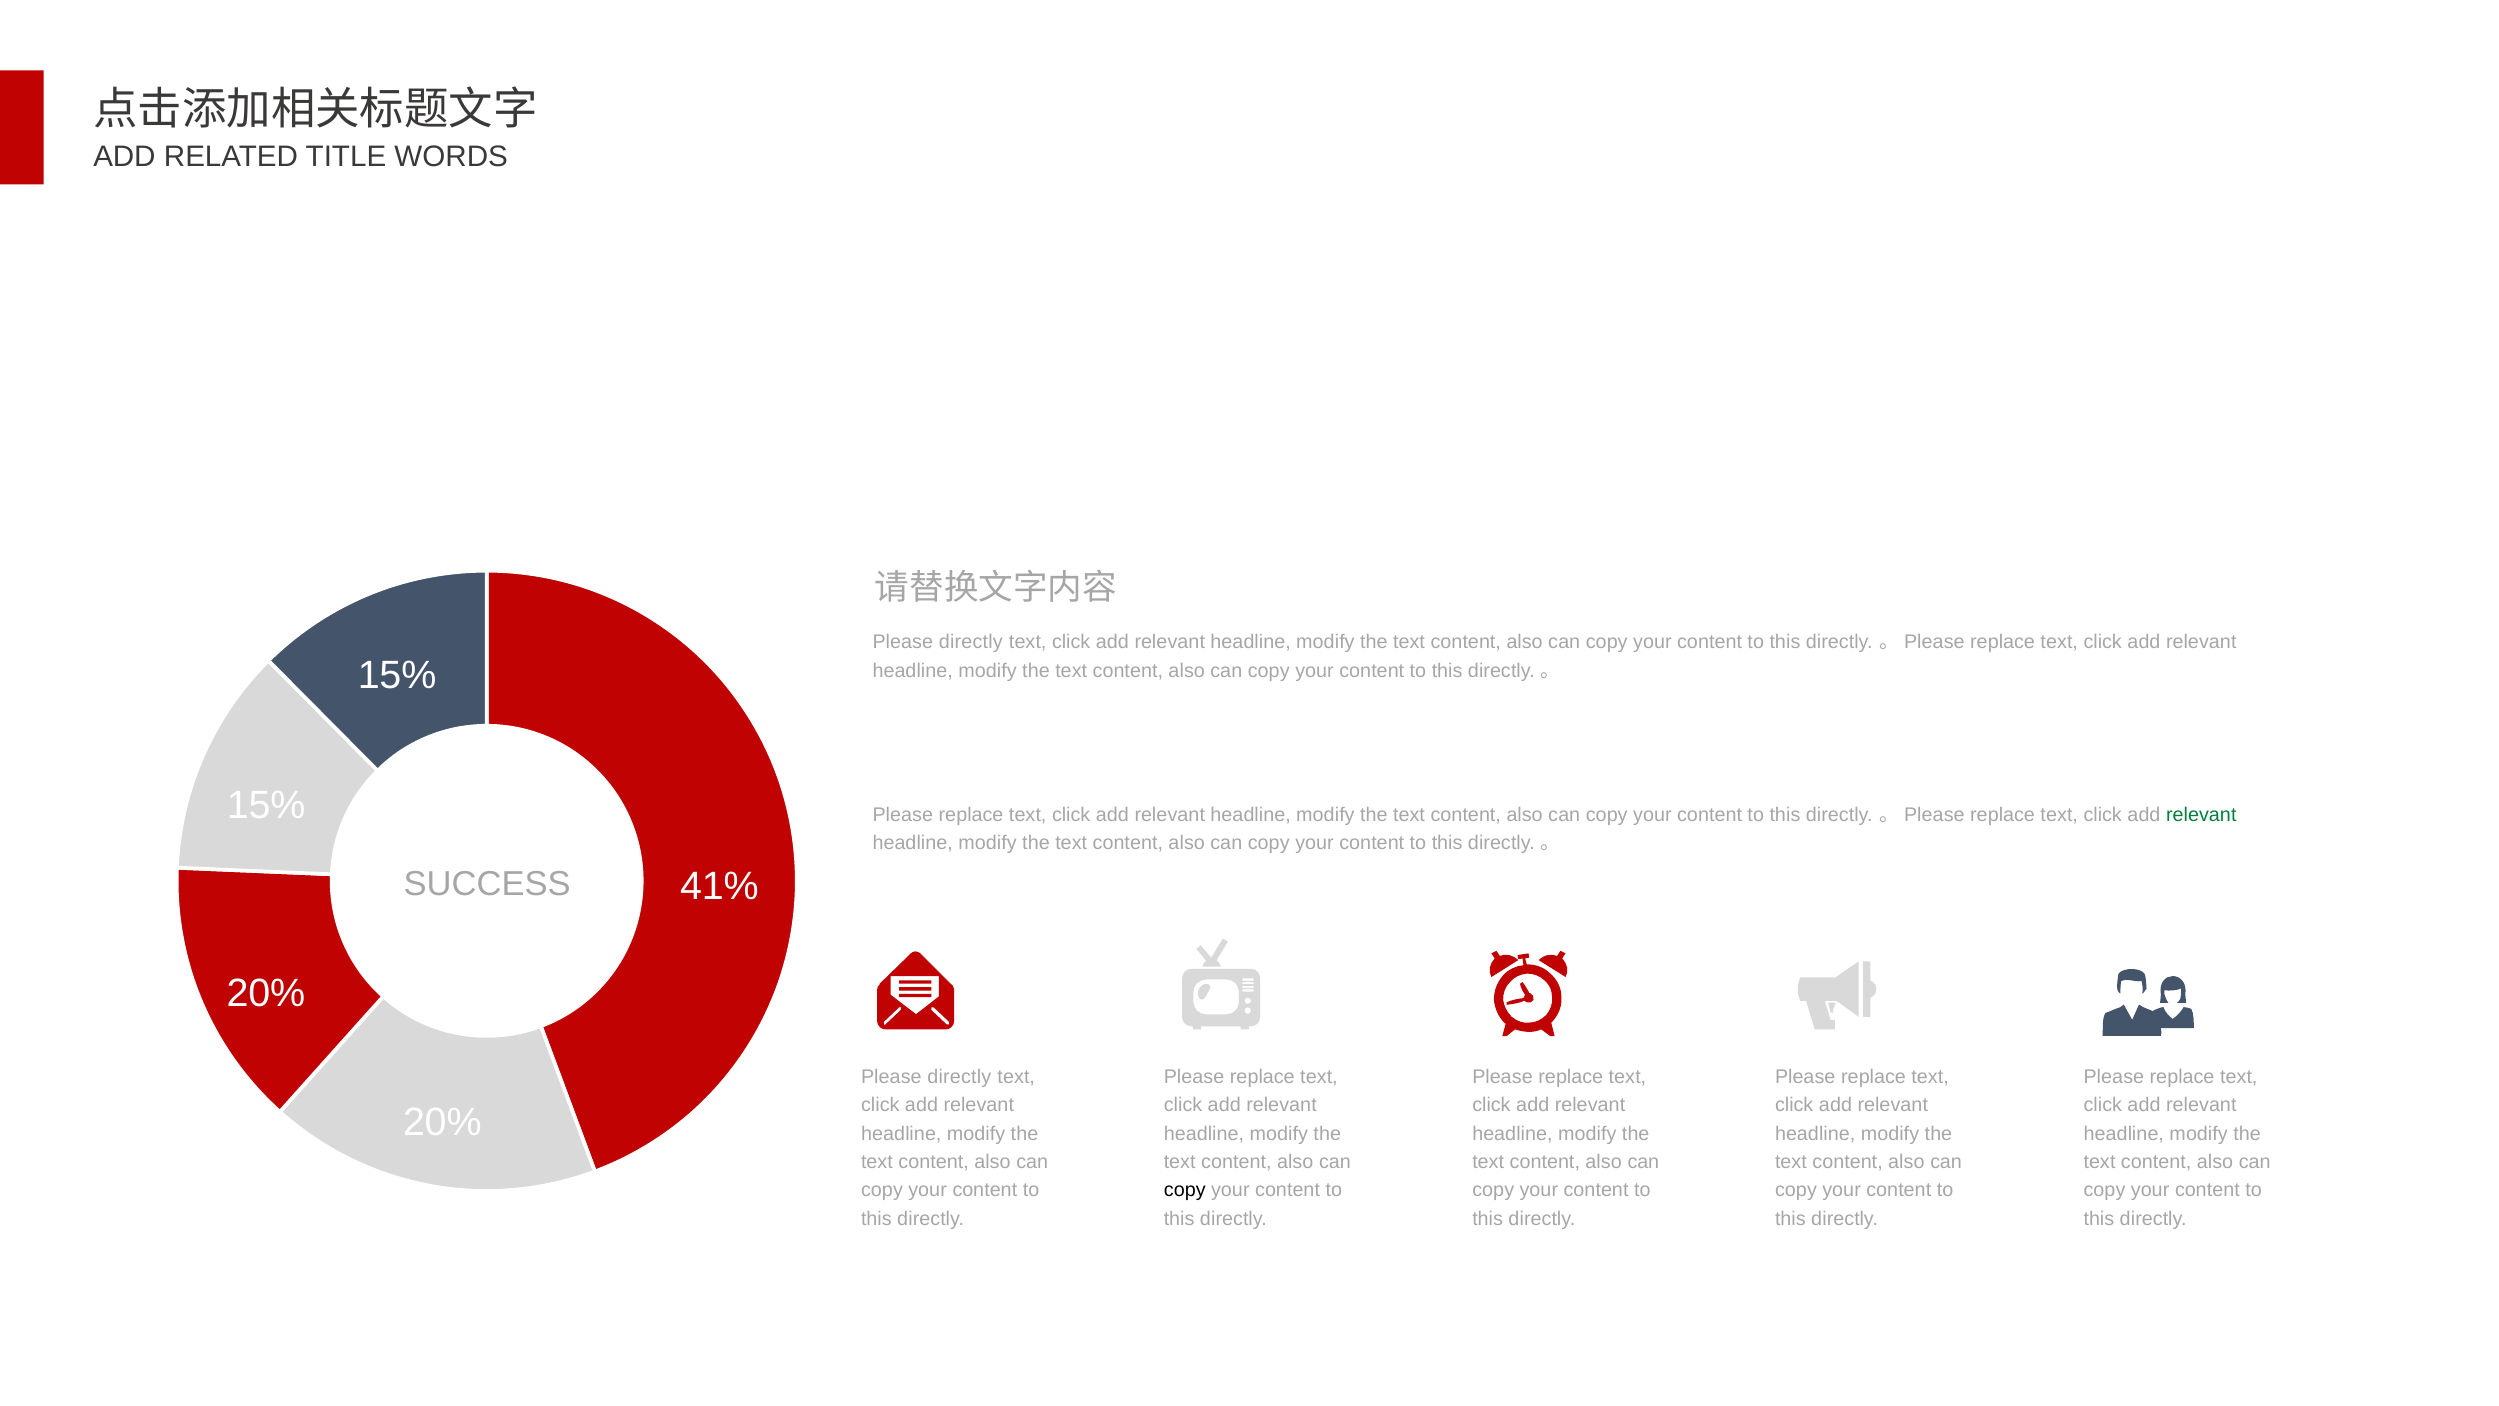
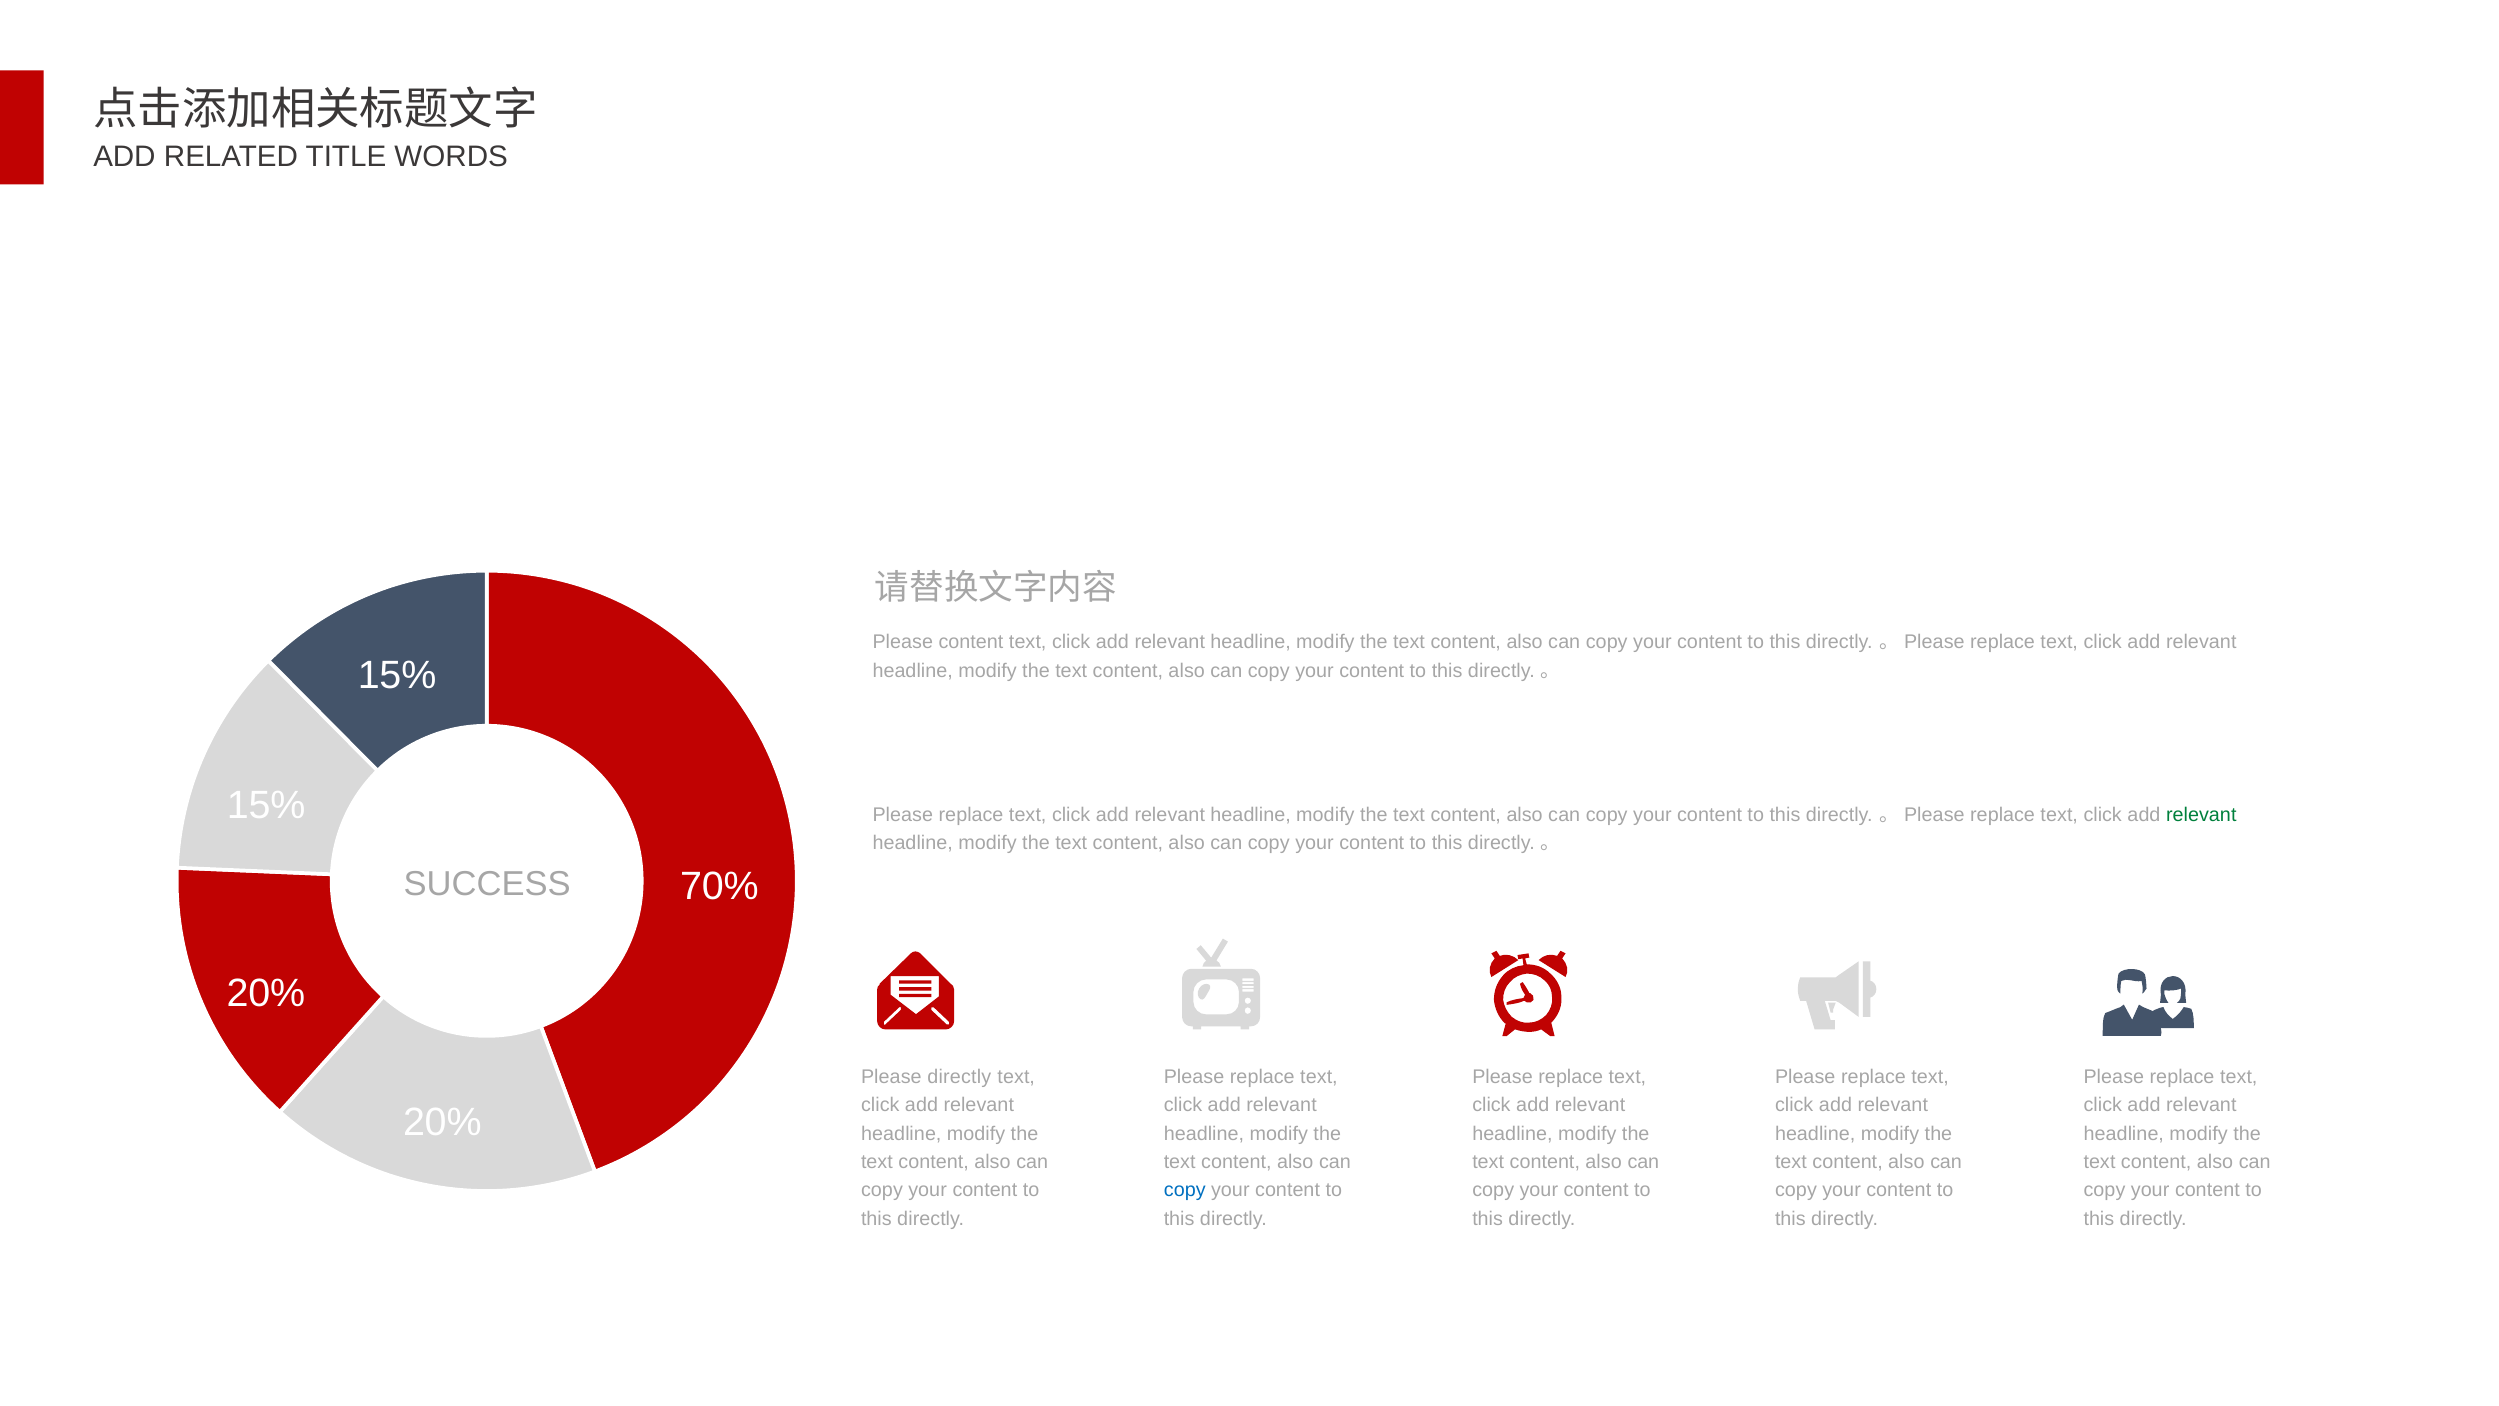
directly at (971, 642): directly -> content
41%: 41% -> 70%
copy at (1185, 1190) colour: black -> blue
